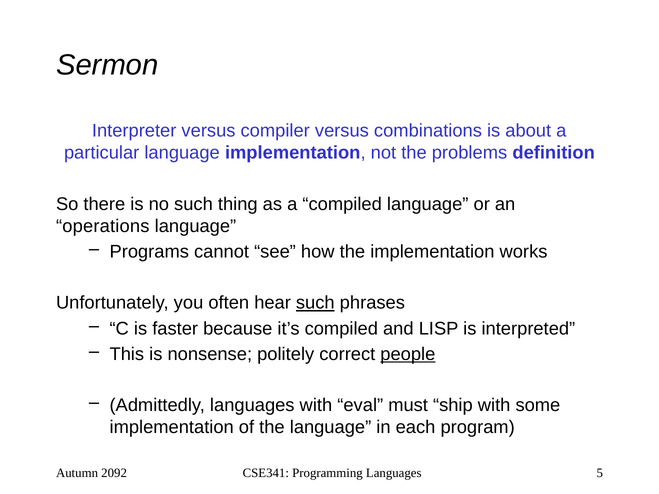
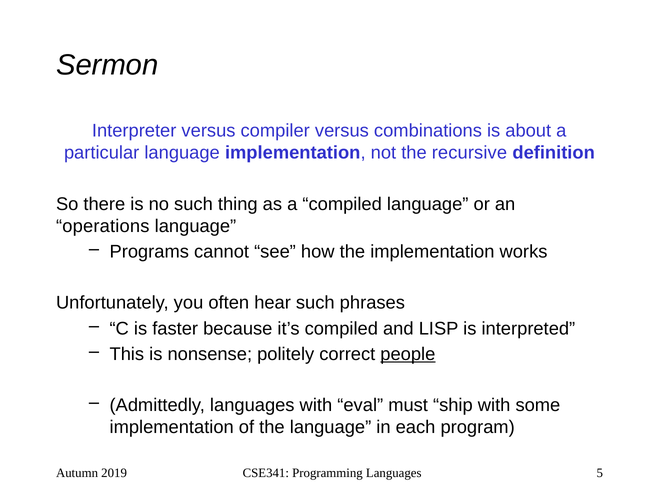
problems: problems -> recursive
such at (315, 303) underline: present -> none
2092: 2092 -> 2019
